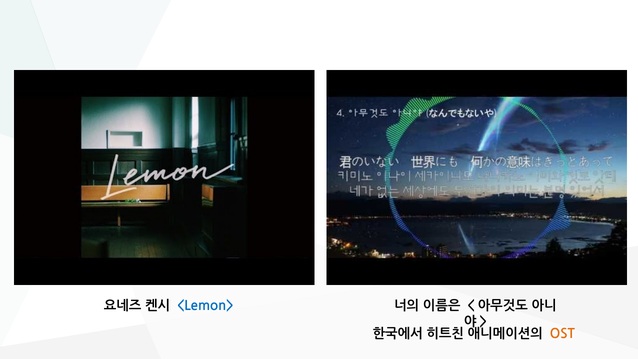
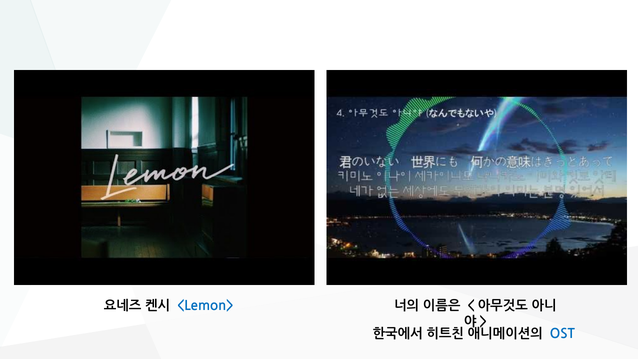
OST colour: orange -> blue
